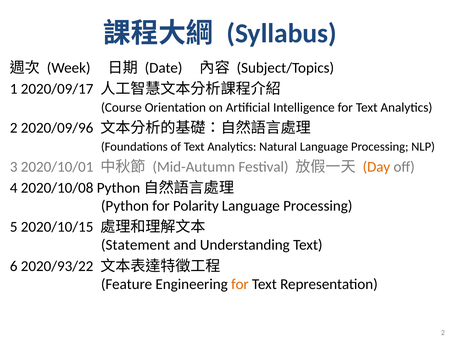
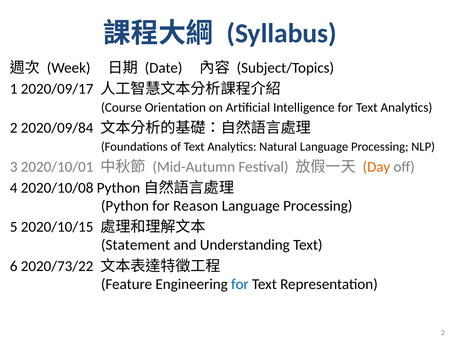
2020/09/96: 2020/09/96 -> 2020/09/84
Polarity: Polarity -> Reason
2020/93/22: 2020/93/22 -> 2020/73/22
for at (240, 284) colour: orange -> blue
